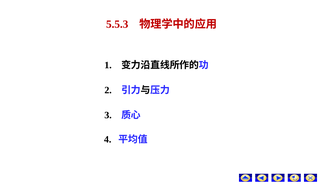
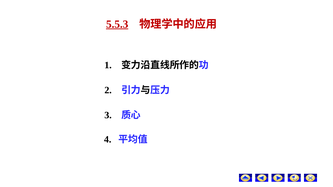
5.5.3 underline: none -> present
